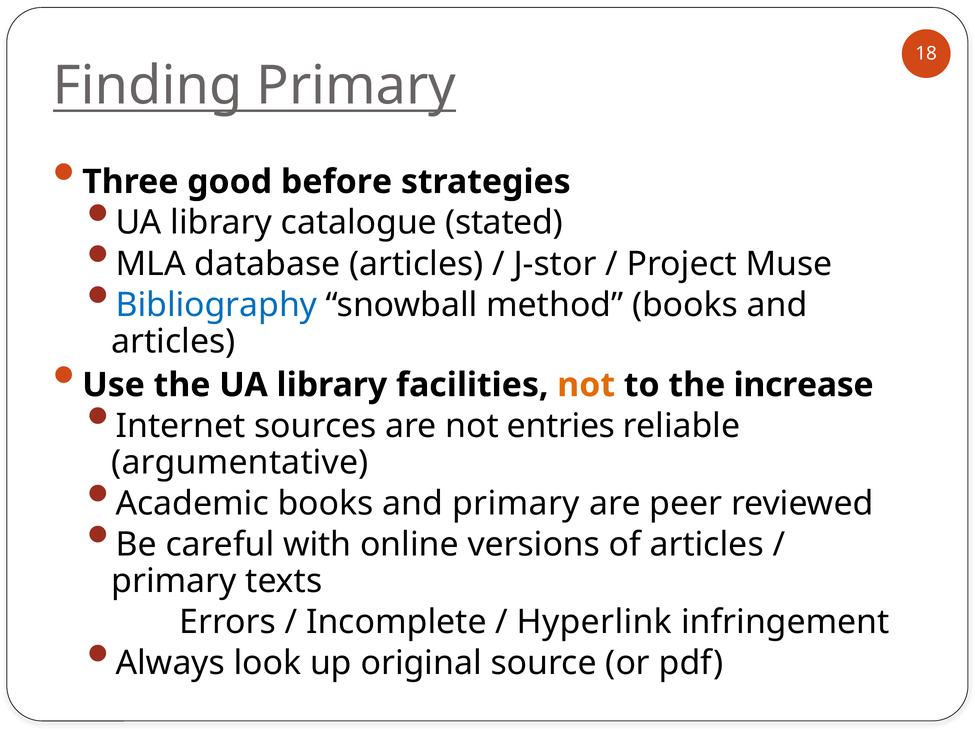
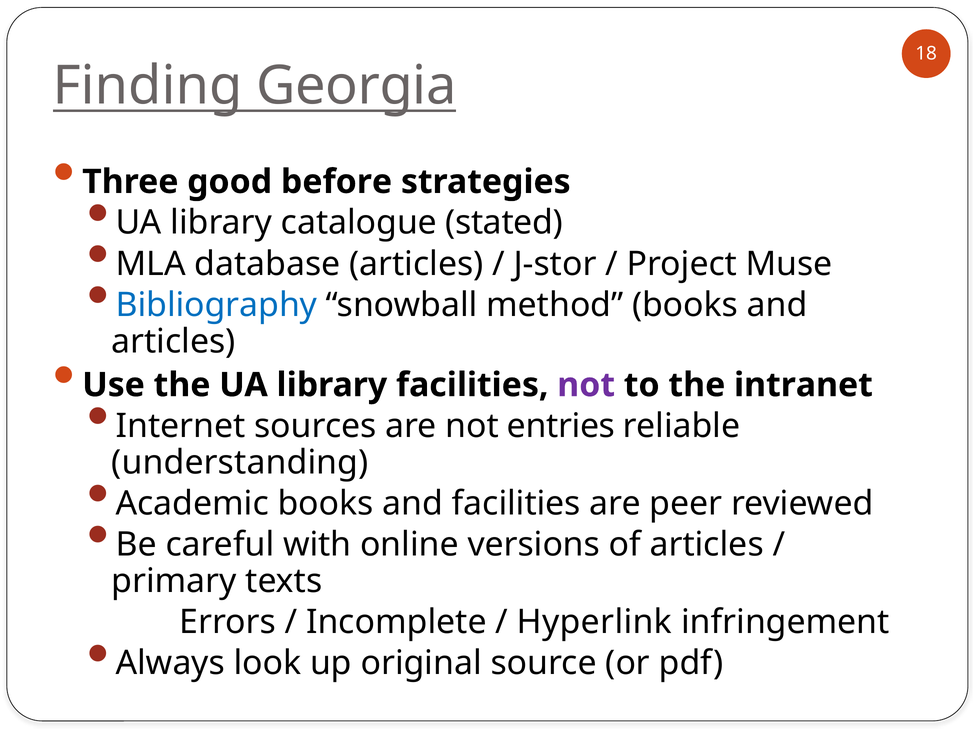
Finding Primary: Primary -> Georgia
not at (586, 385) colour: orange -> purple
increase: increase -> intranet
argumentative: argumentative -> understanding
and primary: primary -> facilities
